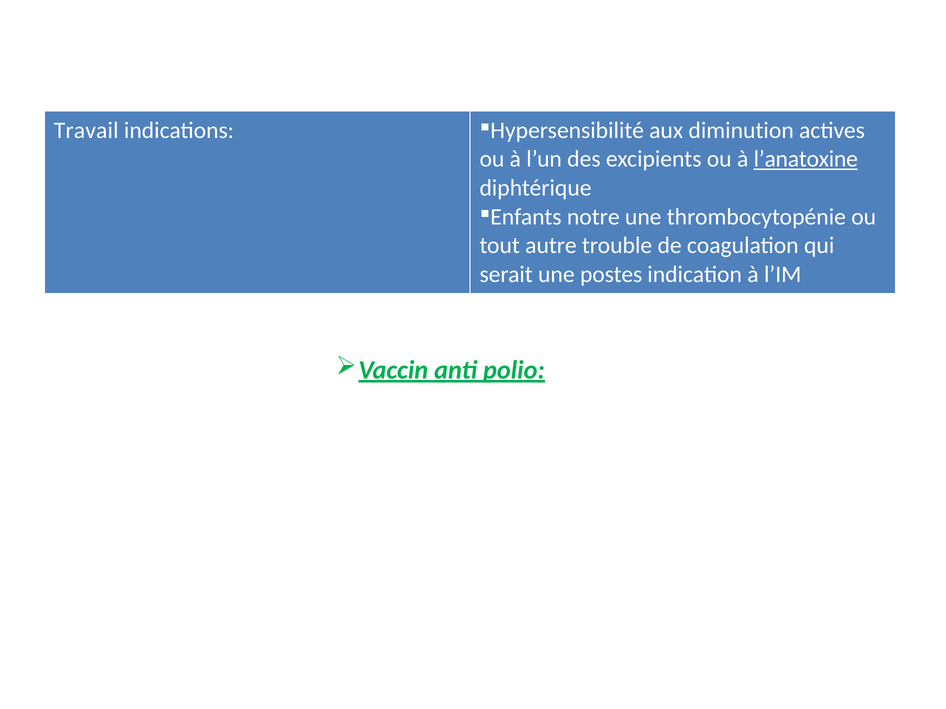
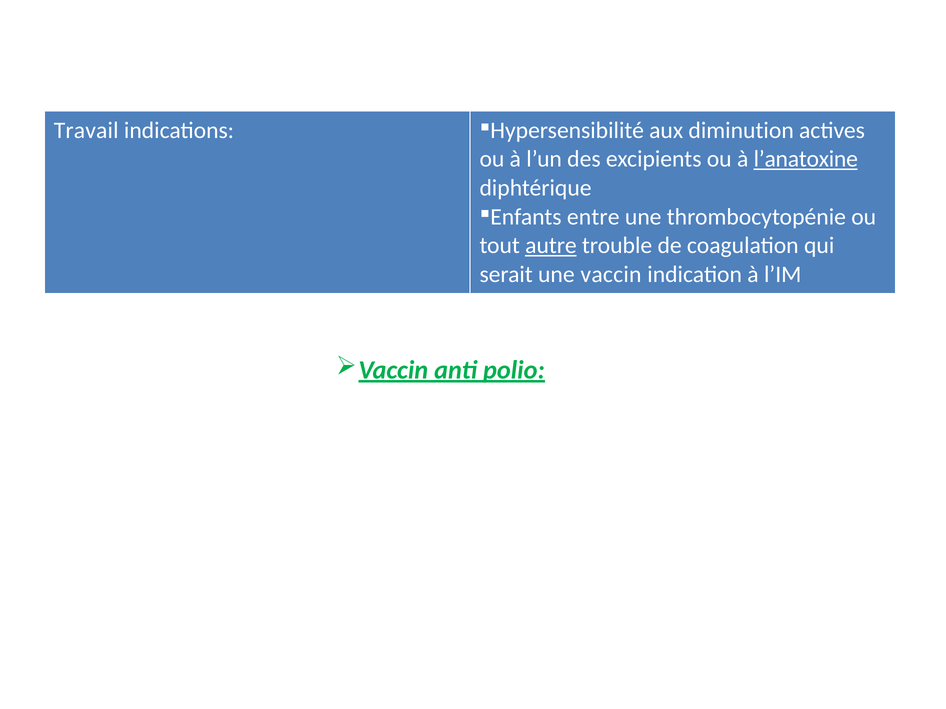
notre: notre -> entre
autre underline: none -> present
une postes: postes -> vaccin
